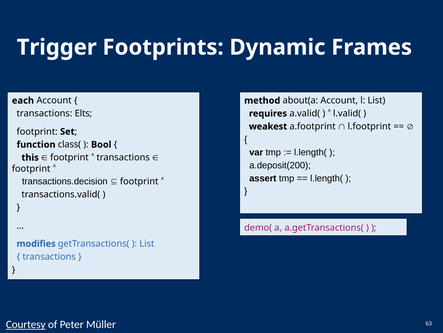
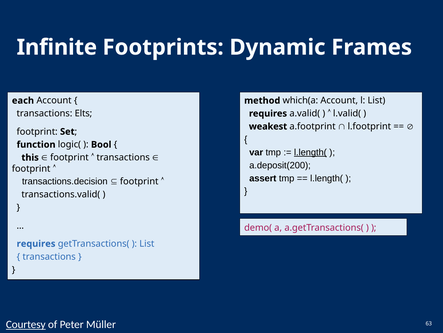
Trigger: Trigger -> Infinite
about(a: about(a -> which(a
class(: class( -> logic(
l.length( at (310, 152) underline: none -> present
modifies at (36, 243): modifies -> requires
